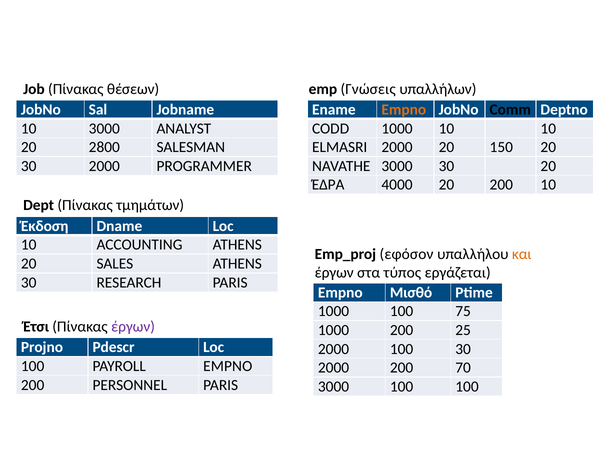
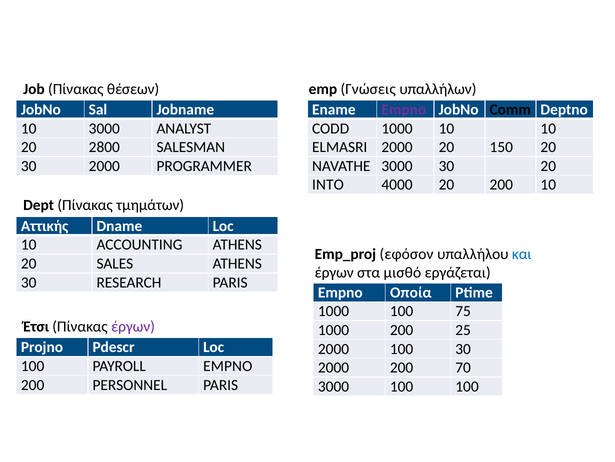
Empno at (404, 109) colour: orange -> purple
ΈΔΡΑ: ΈΔΡΑ -> INTO
Έκδοση: Έκδοση -> Αττικής
και colour: orange -> blue
τύπος: τύπος -> μισθό
Μισθό: Μισθό -> Οποία
